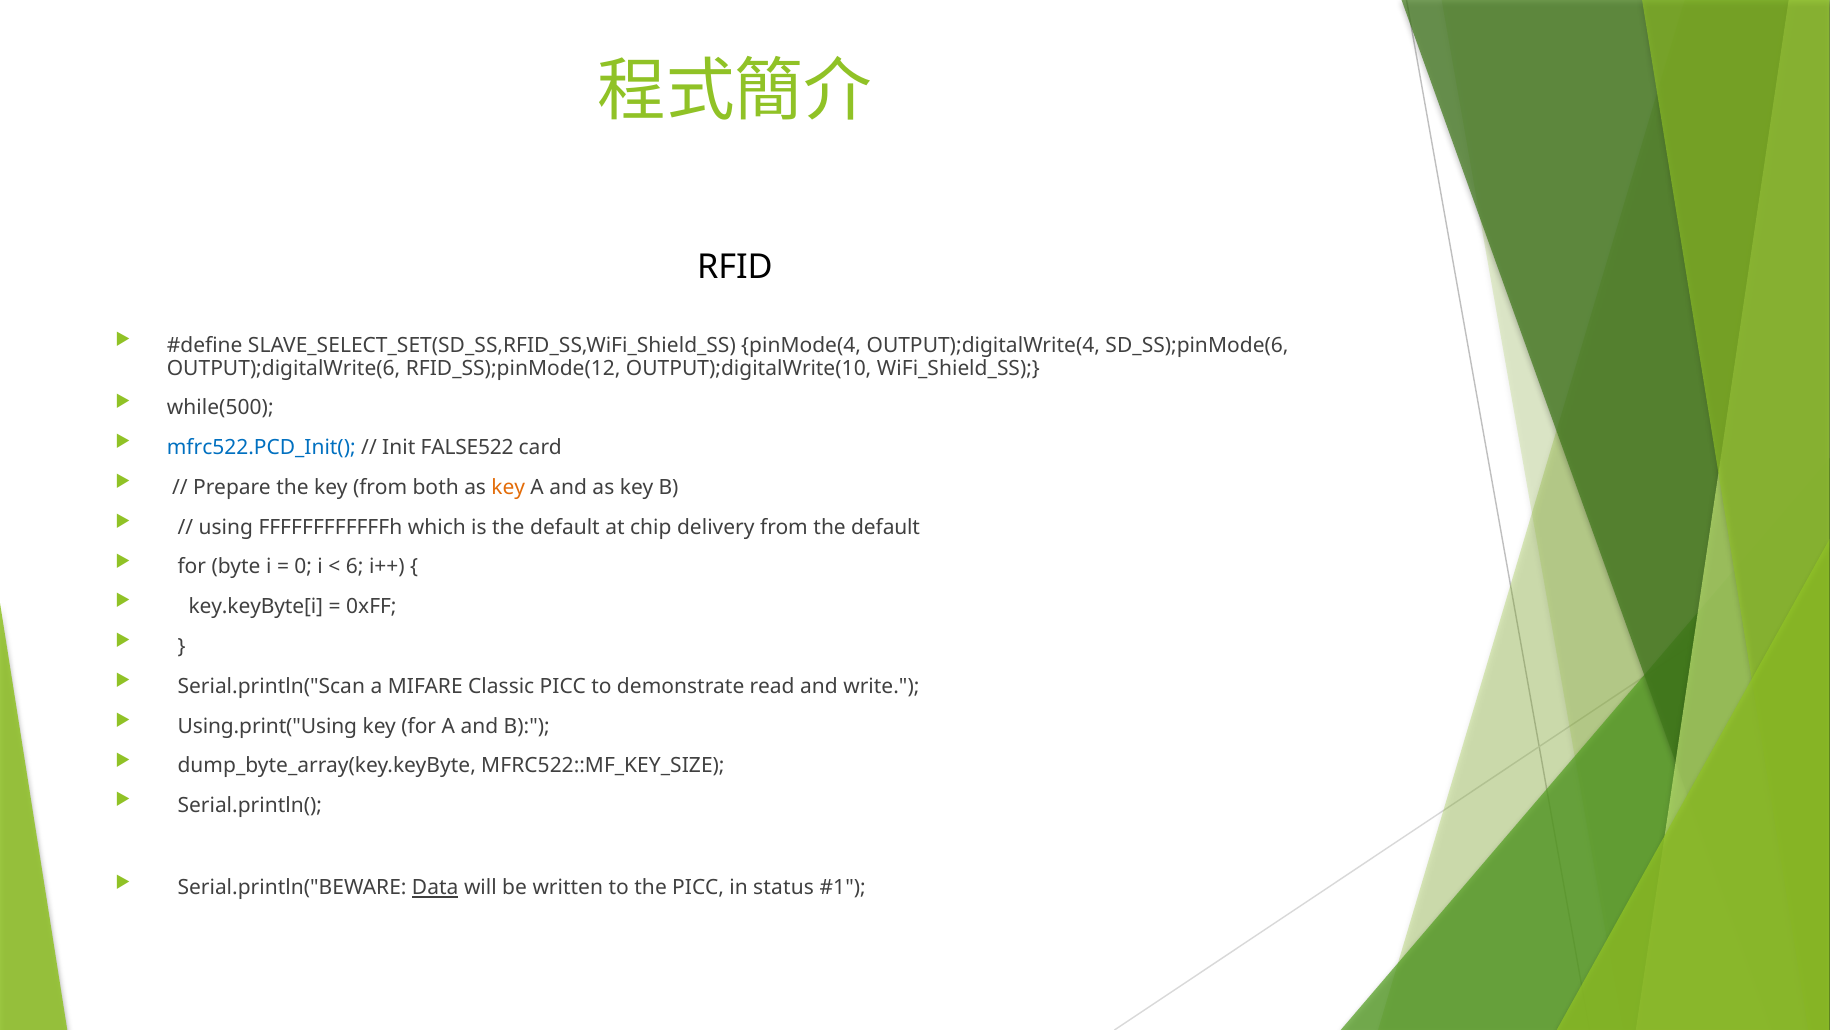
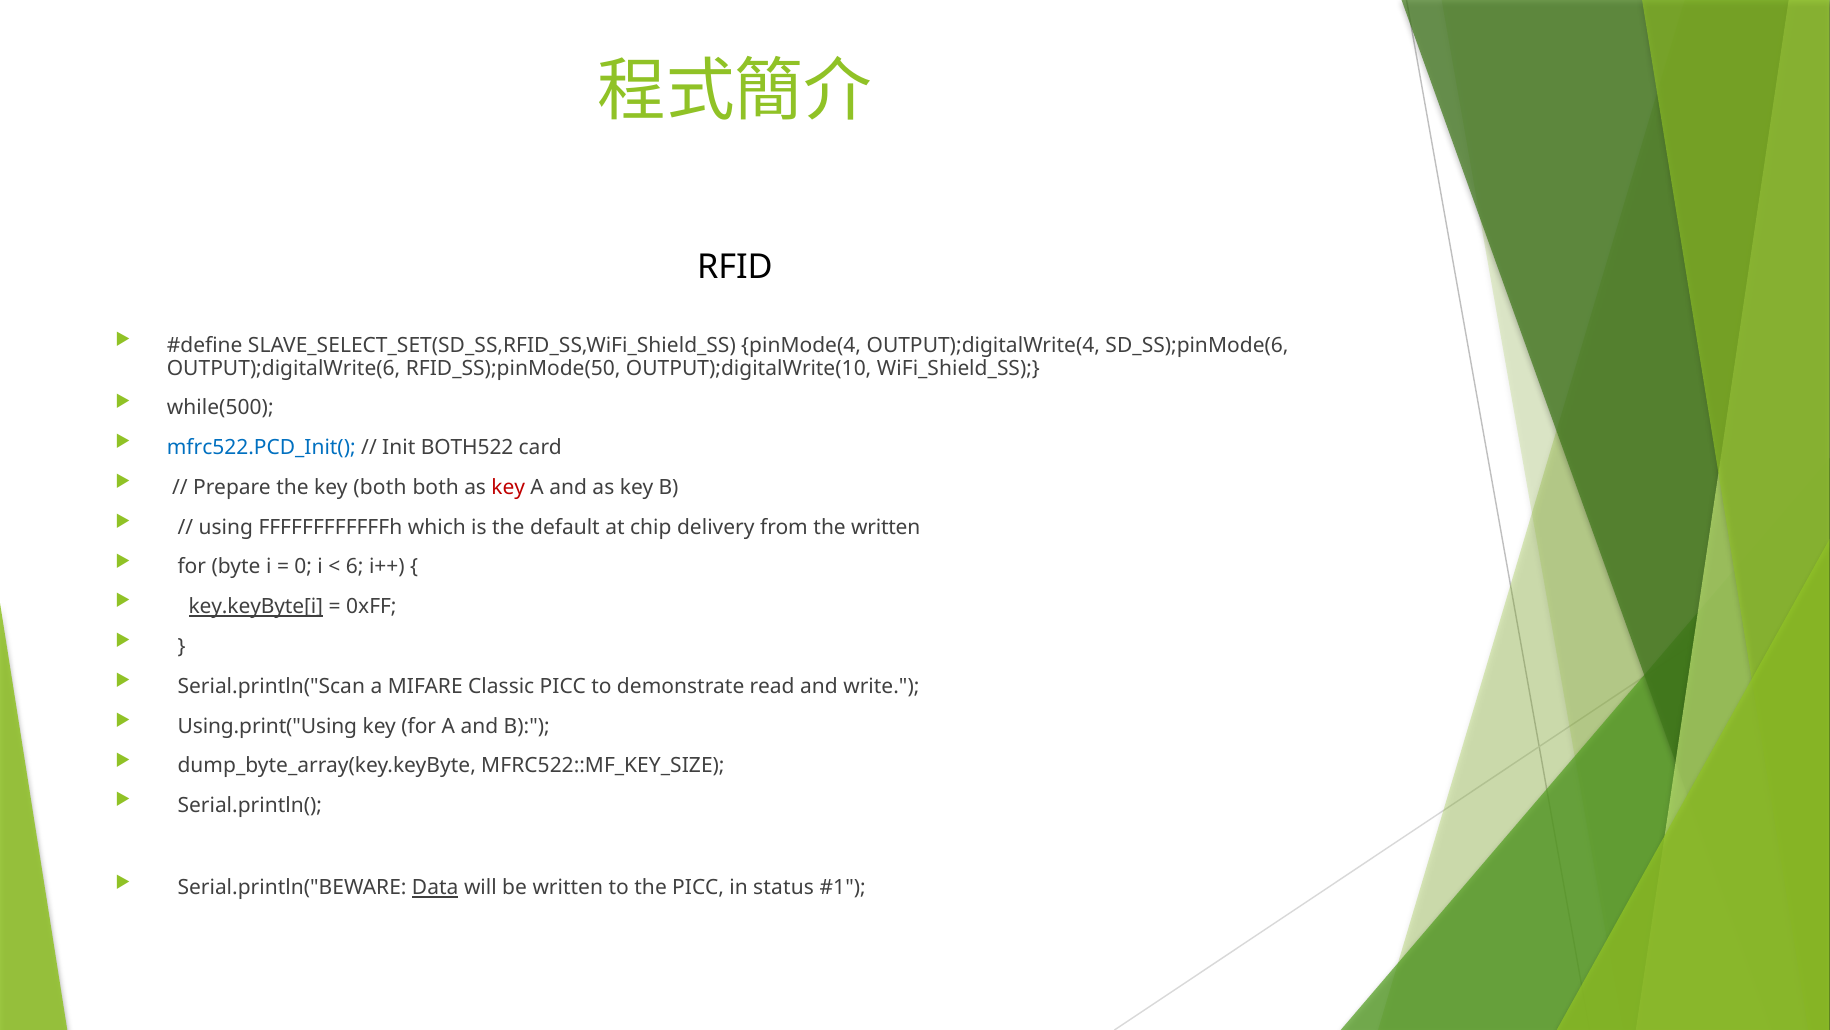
RFID_SS);pinMode(12: RFID_SS);pinMode(12 -> RFID_SS);pinMode(50
FALSE522: FALSE522 -> BOTH522
key from: from -> both
key at (508, 487) colour: orange -> red
from the default: default -> written
key.keyByte[i underline: none -> present
